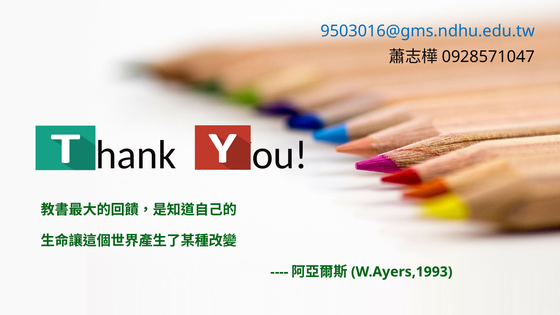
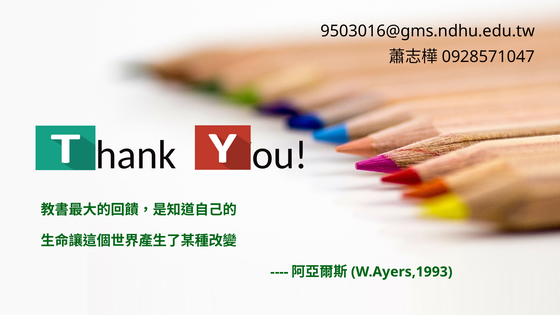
9503016@gms.ndhu.edu.tw colour: blue -> black
